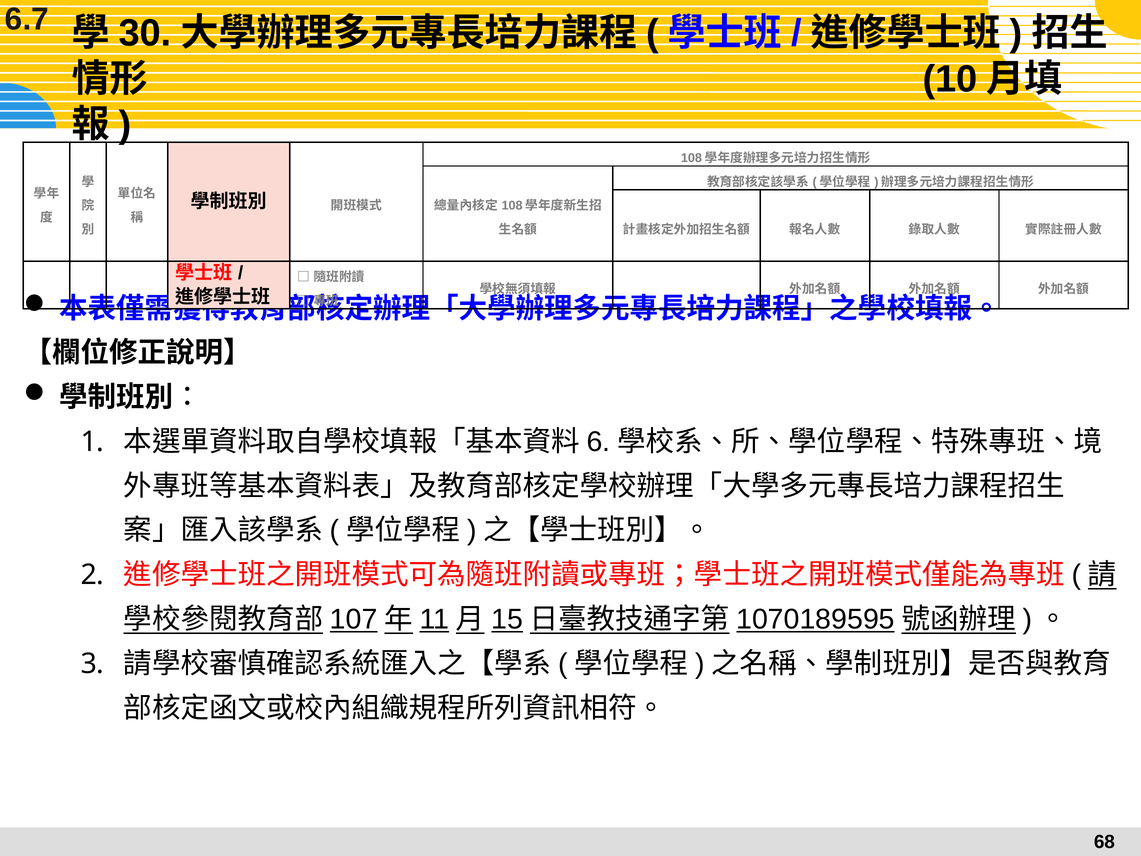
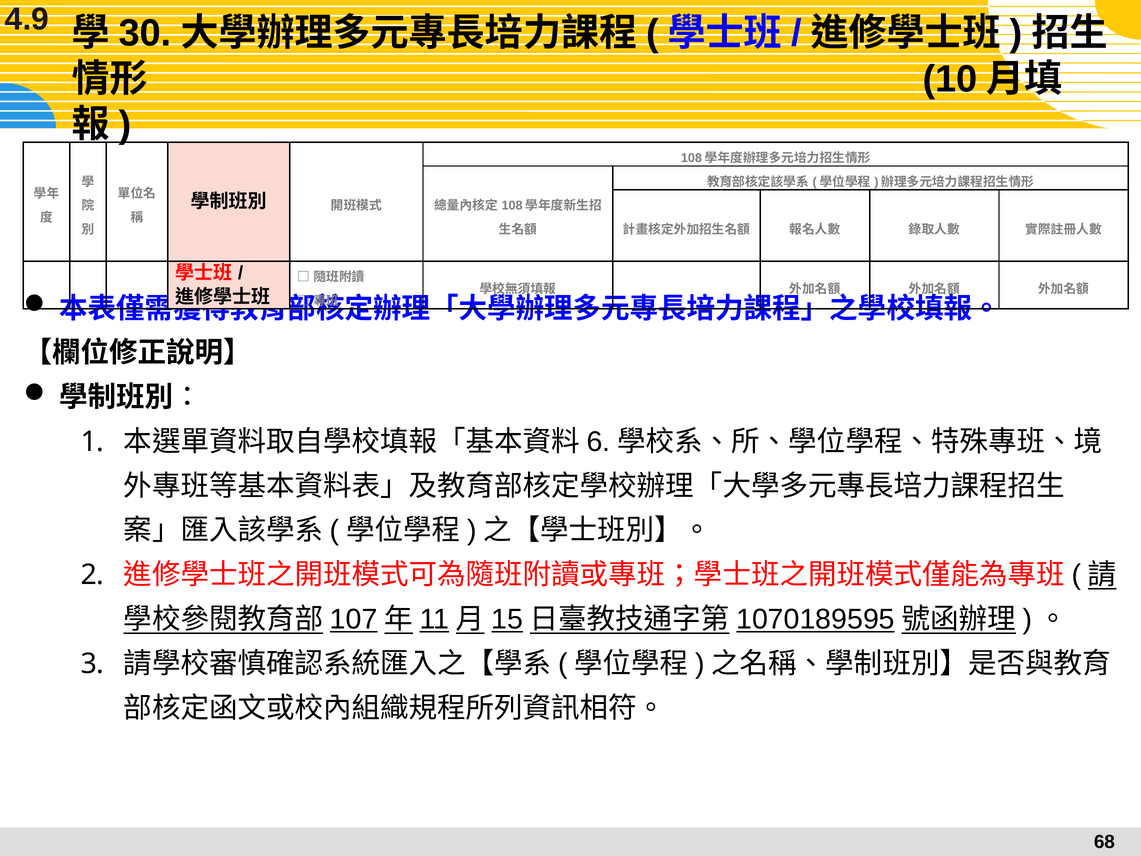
6.7: 6.7 -> 4.9
